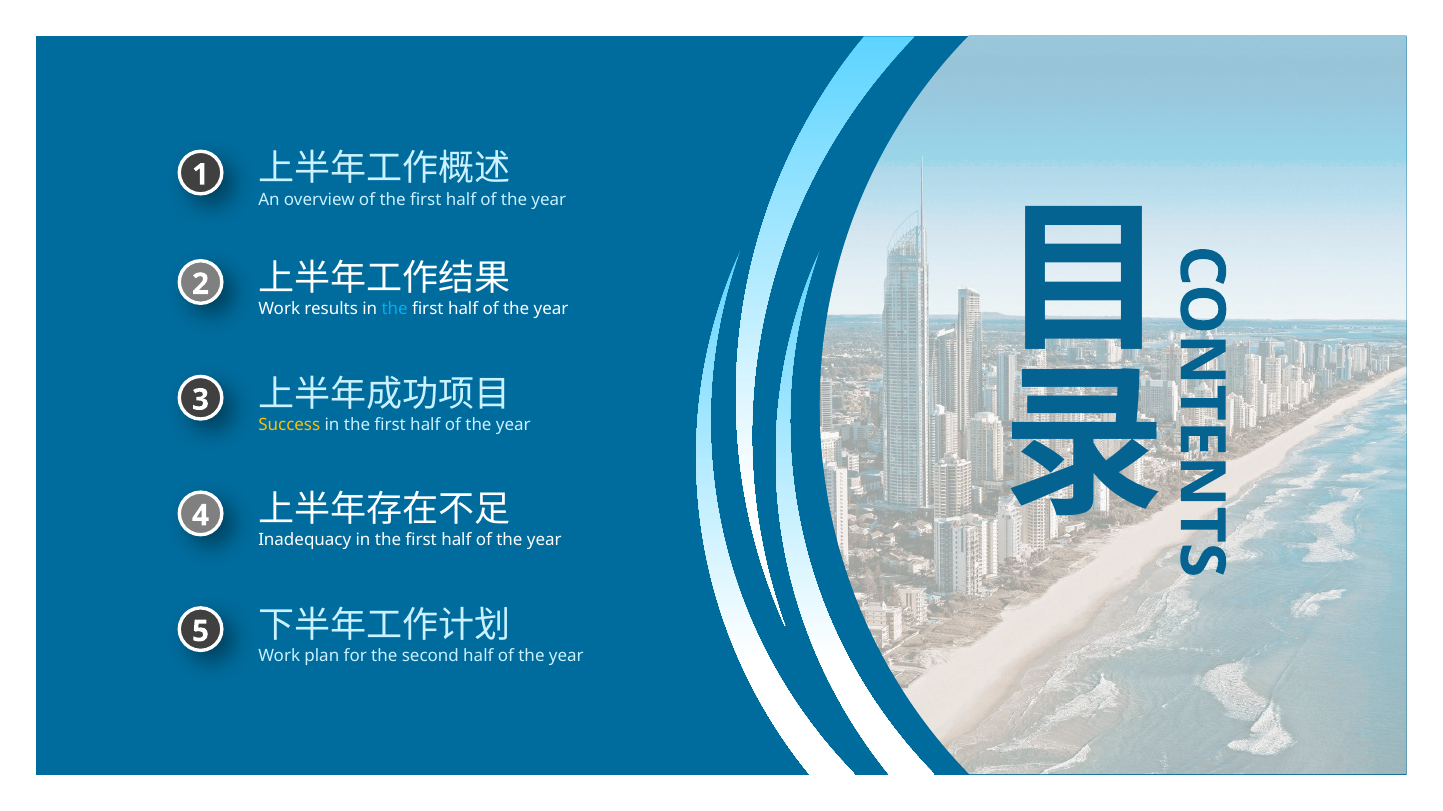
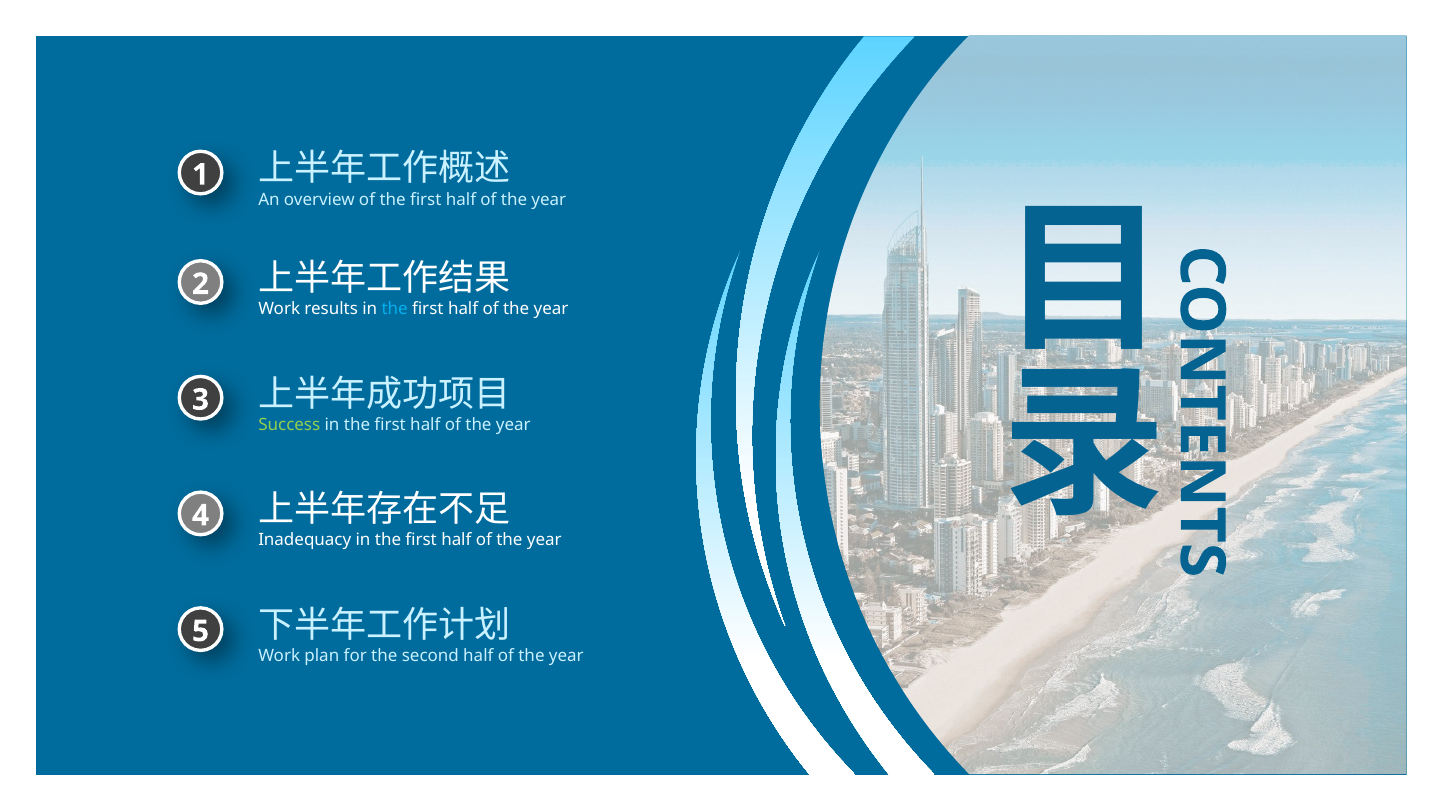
Success colour: yellow -> light green
